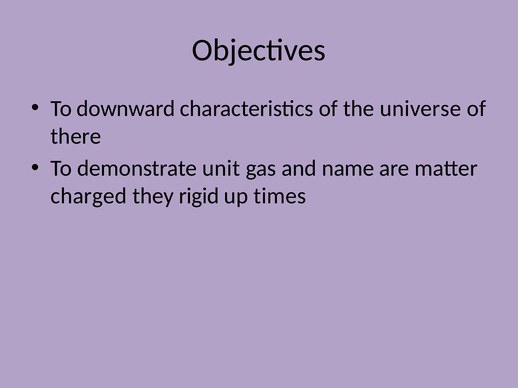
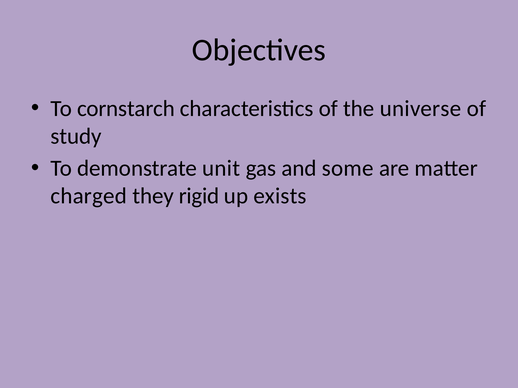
downward: downward -> cornstarch
there: there -> study
name: name -> some
times: times -> exists
